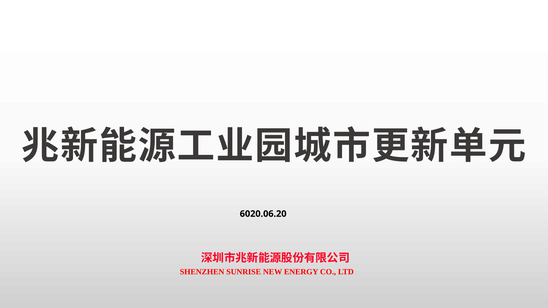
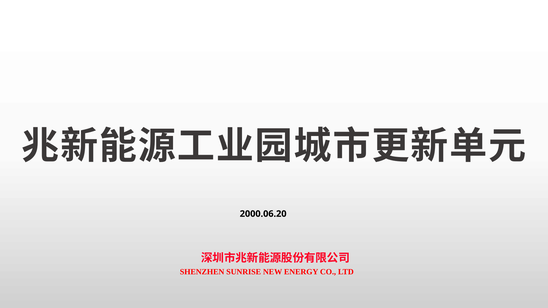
6020.06.20: 6020.06.20 -> 2000.06.20
